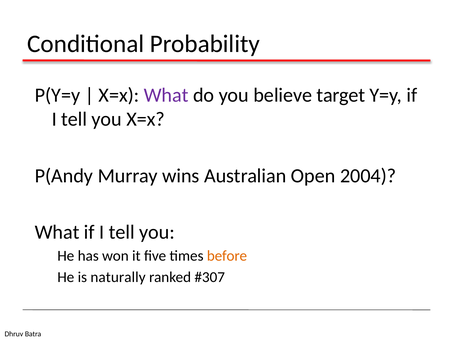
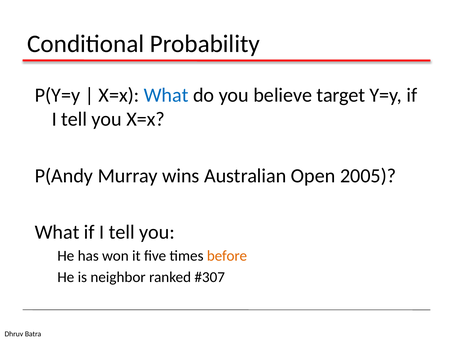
What at (166, 95) colour: purple -> blue
2004: 2004 -> 2005
naturally: naturally -> neighbor
